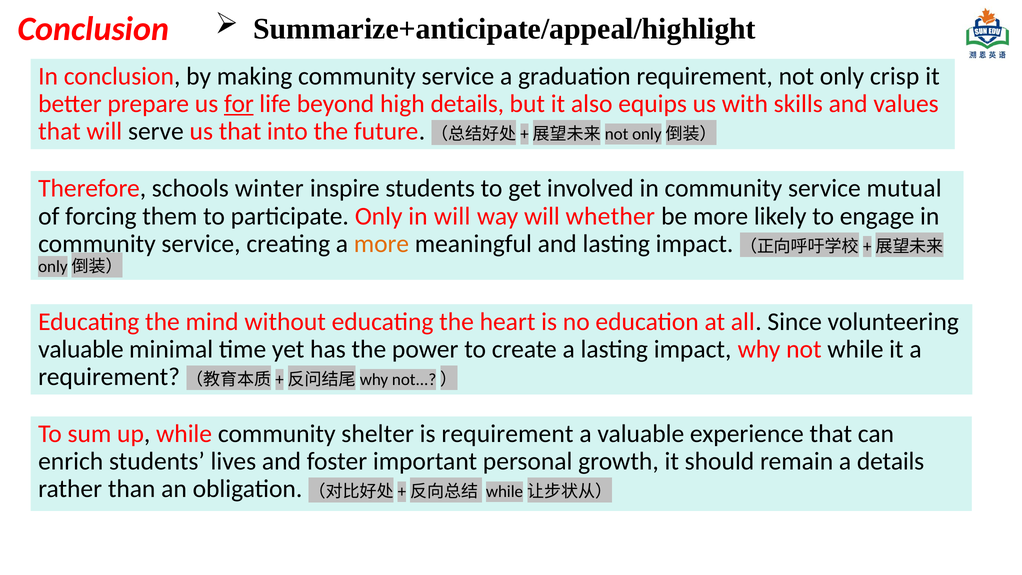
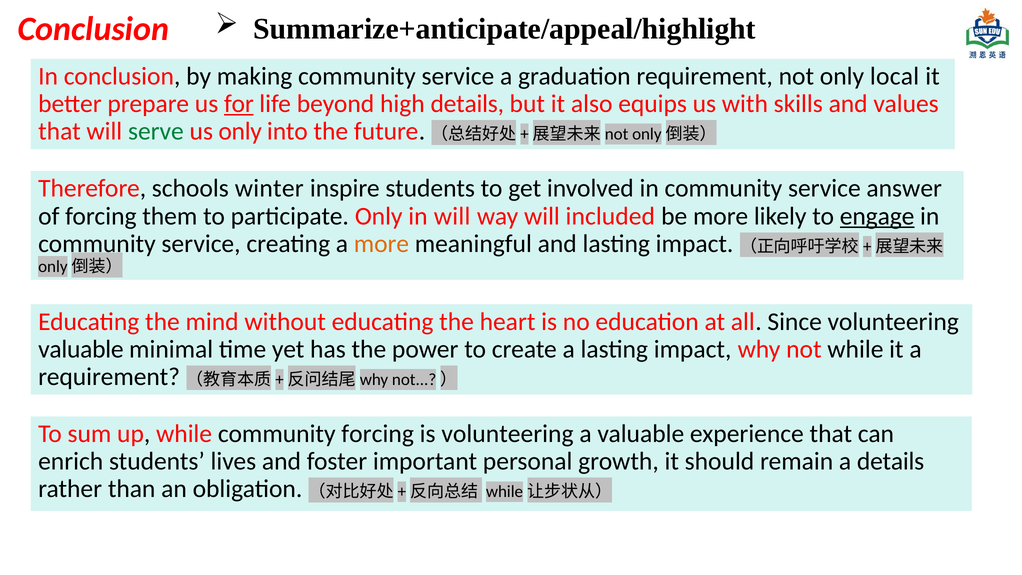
crisp: crisp -> local
serve colour: black -> green
us that: that -> only
mutual: mutual -> answer
whether: whether -> included
engage underline: none -> present
community shelter: shelter -> forcing
is requirement: requirement -> volunteering
